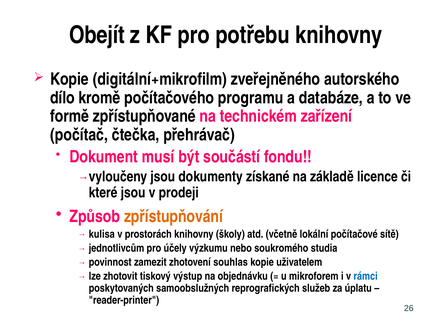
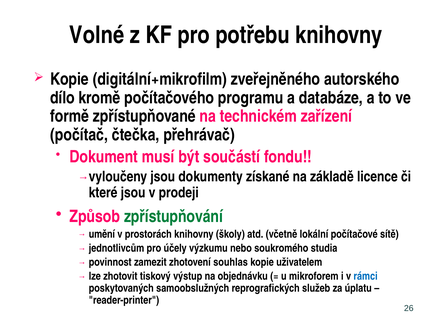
Obejít: Obejít -> Volné
zpřístupňování colour: orange -> green
kulisa: kulisa -> umění
